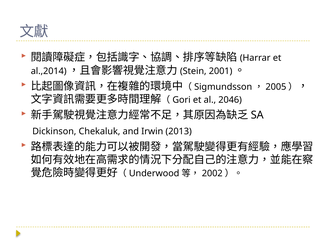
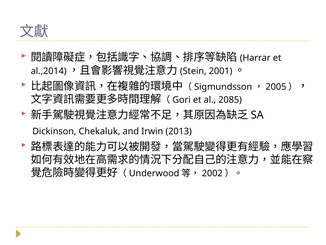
2046: 2046 -> 2085
